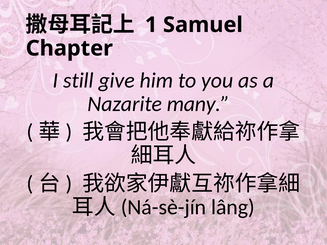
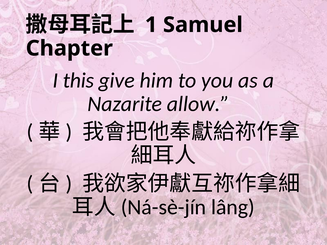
still: still -> this
many: many -> allow
